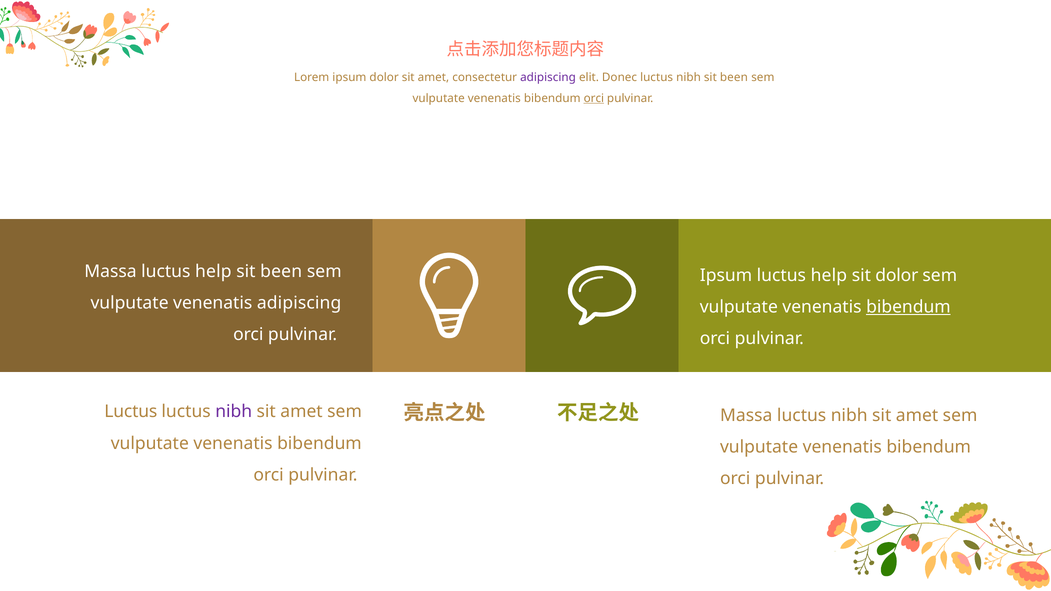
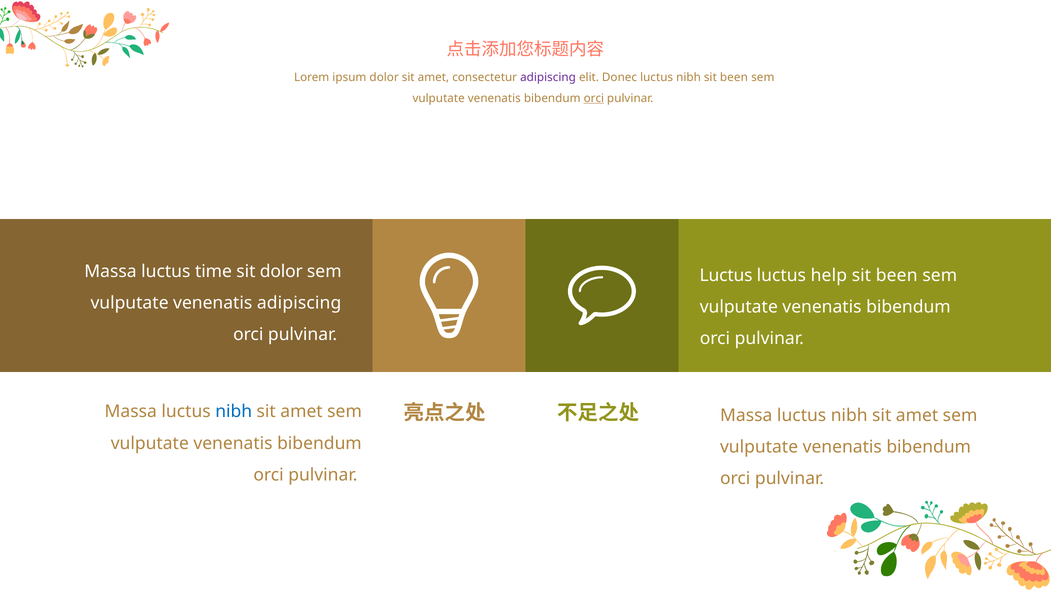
help at (213, 272): help -> time
been at (281, 272): been -> dolor
Ipsum at (726, 275): Ipsum -> Luctus
dolor at (897, 275): dolor -> been
bibendum at (908, 307) underline: present -> none
Luctus at (131, 412): Luctus -> Massa
nibh at (234, 412) colour: purple -> blue
